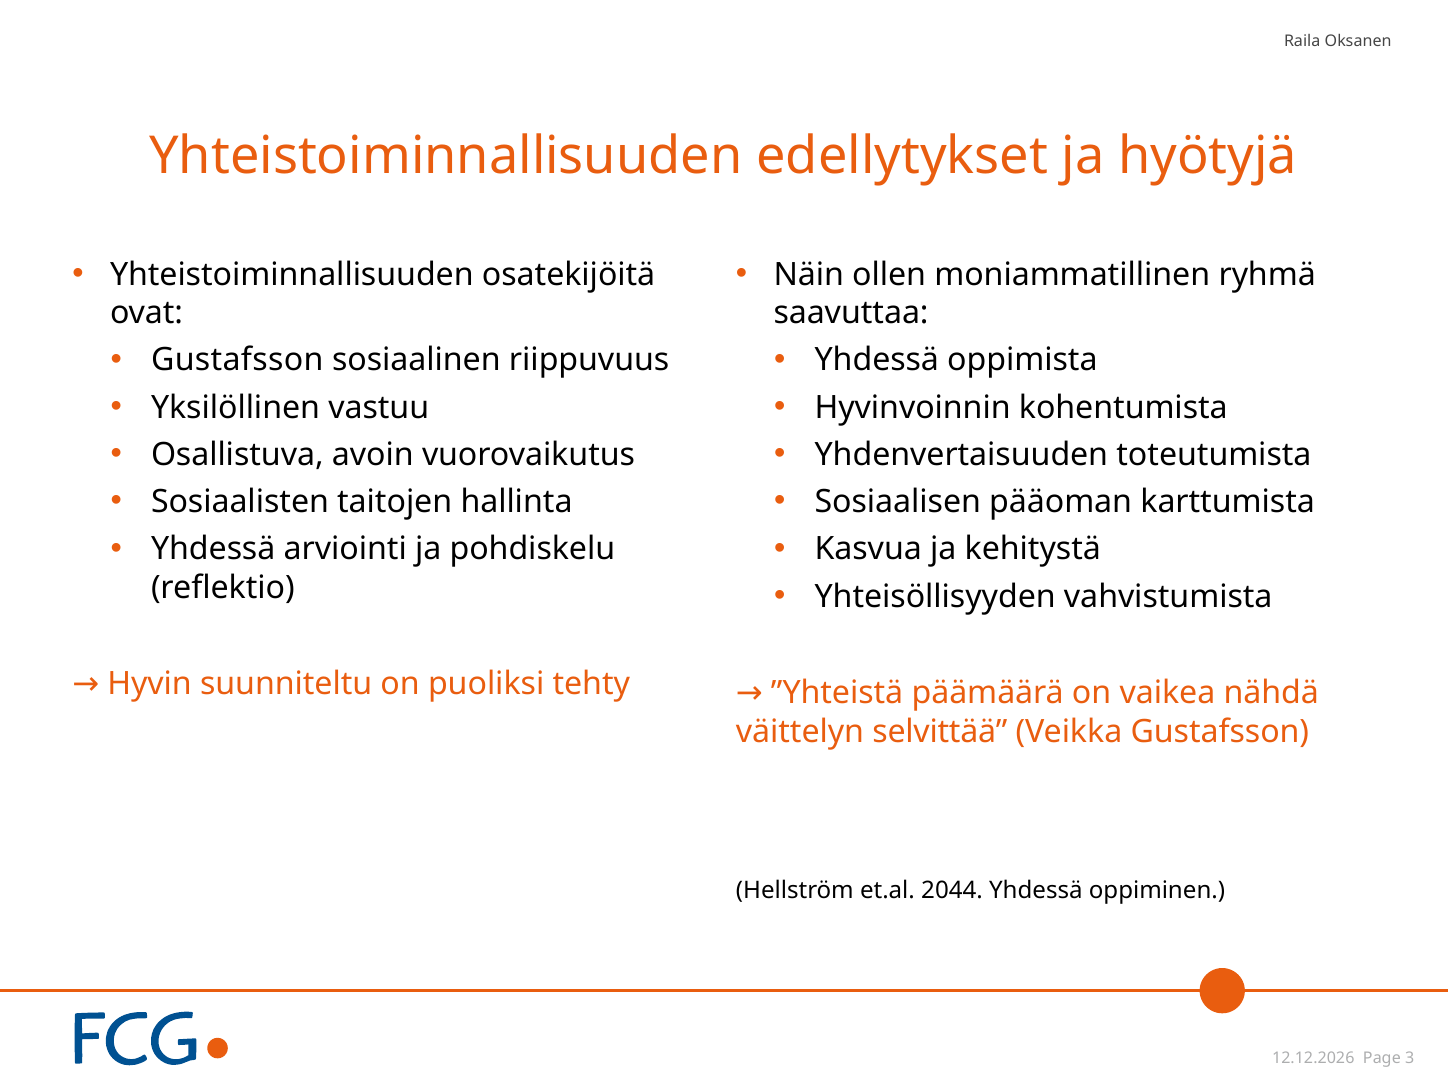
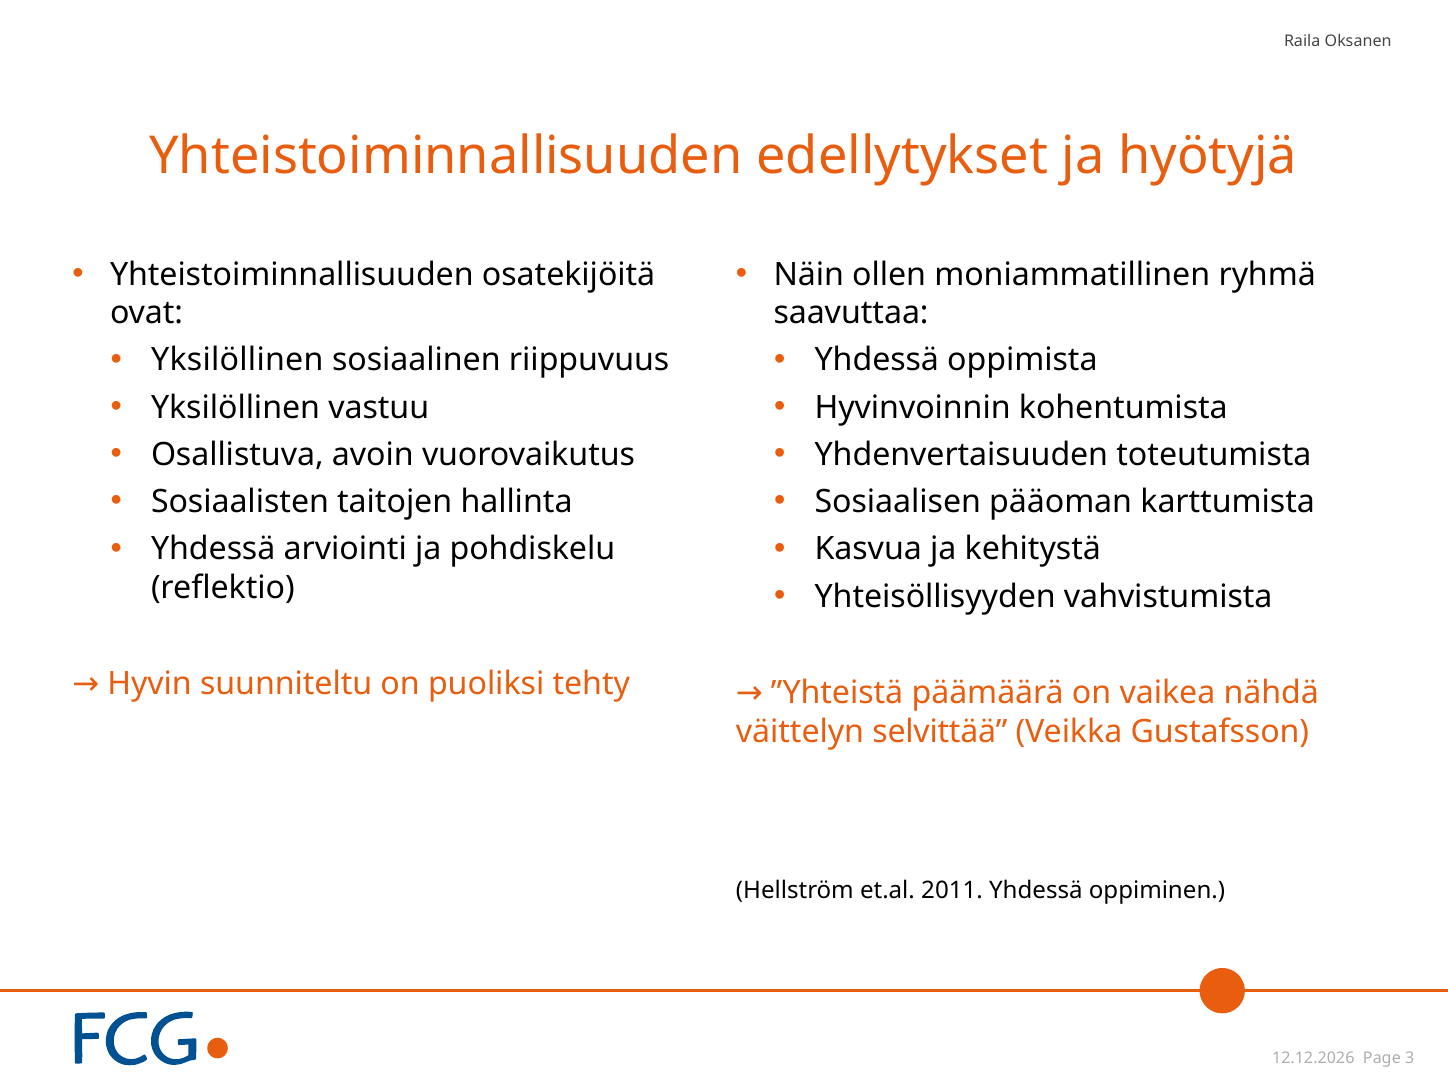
Gustafsson at (237, 360): Gustafsson -> Yksilöllinen
2044: 2044 -> 2011
